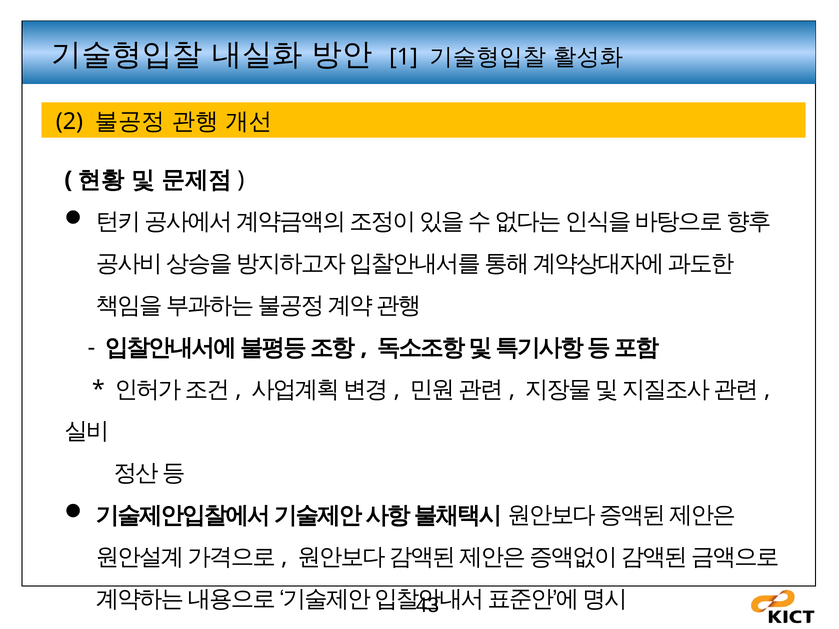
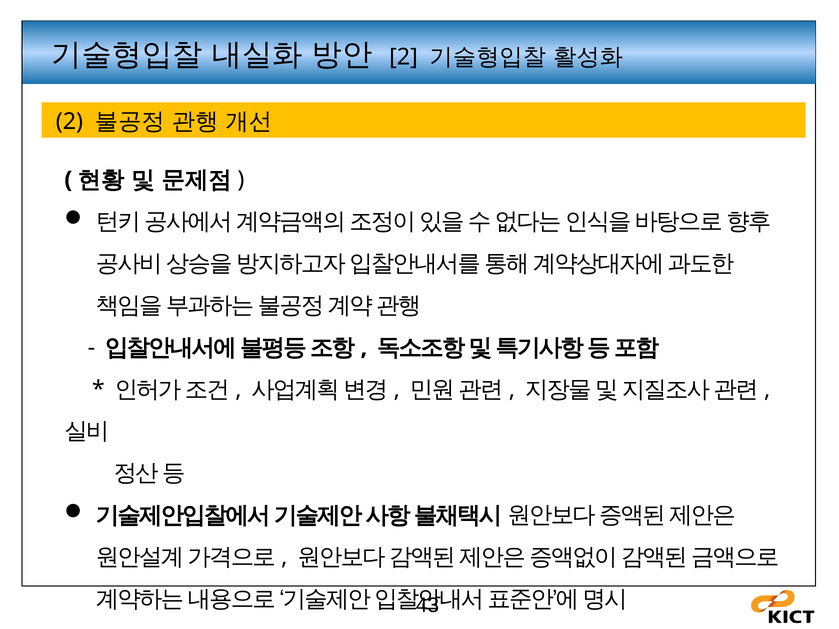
1 at (404, 57): 1 -> 2
